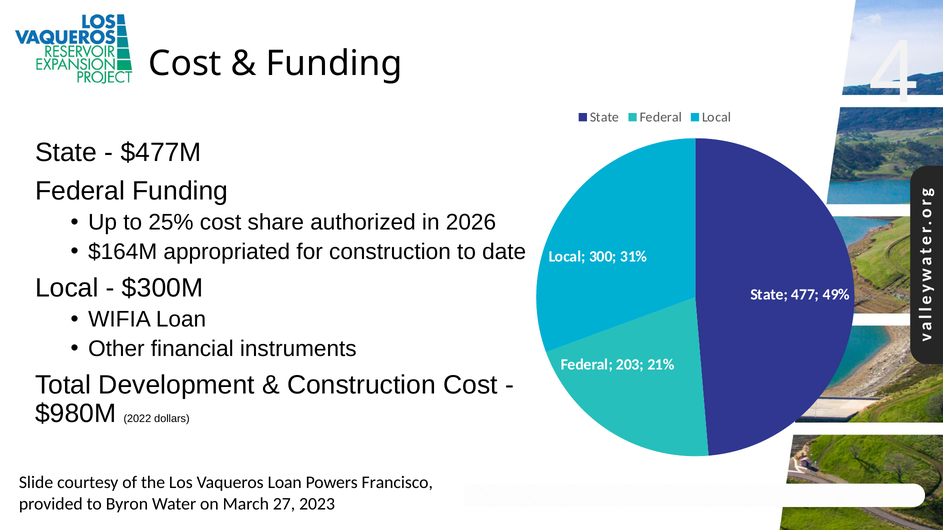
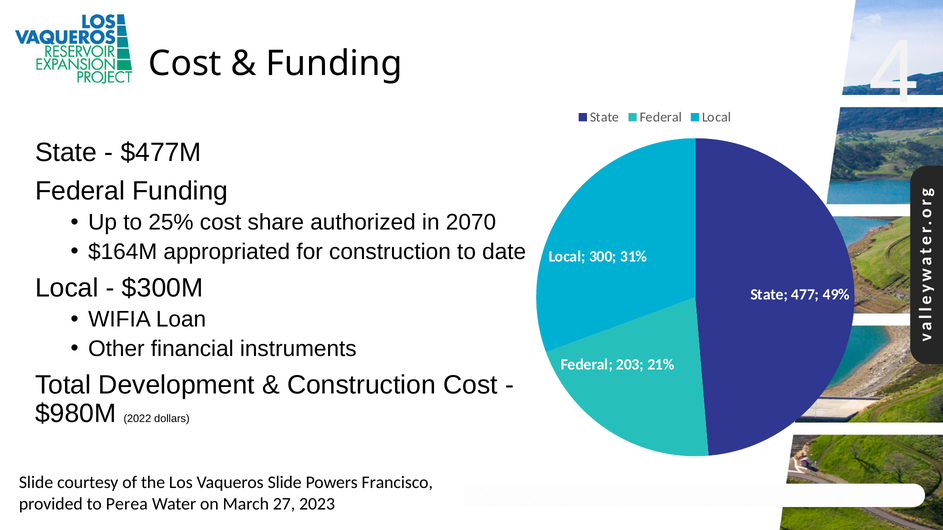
2026: 2026 -> 2070
Vaqueros Loan: Loan -> Slide
Byron: Byron -> Perea
